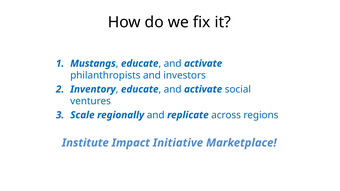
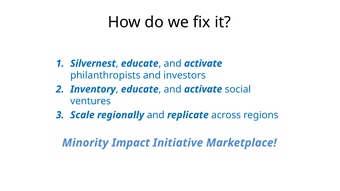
Mustangs: Mustangs -> Silvernest
Institute: Institute -> Minority
